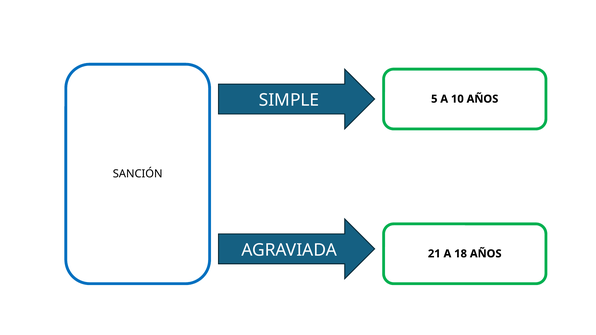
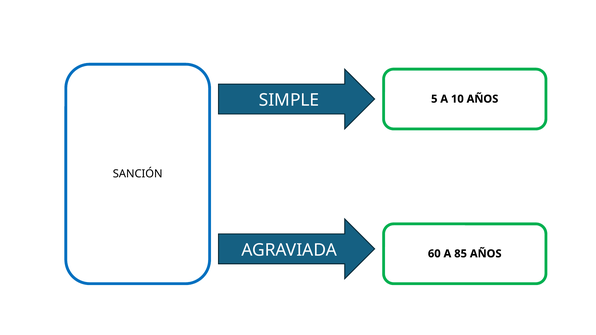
21: 21 -> 60
18: 18 -> 85
